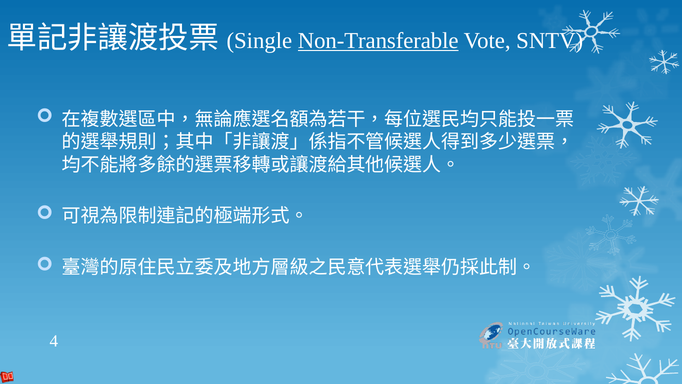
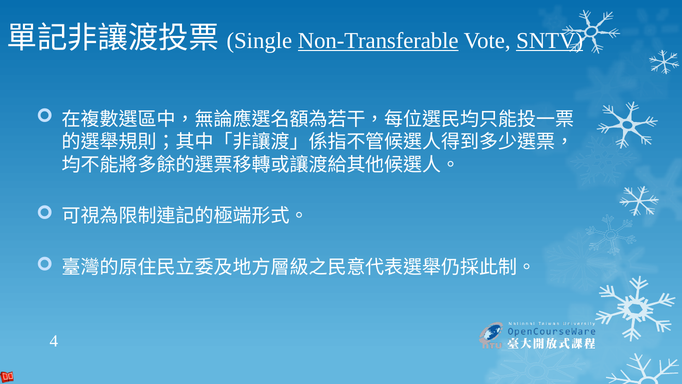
SNTV underline: none -> present
